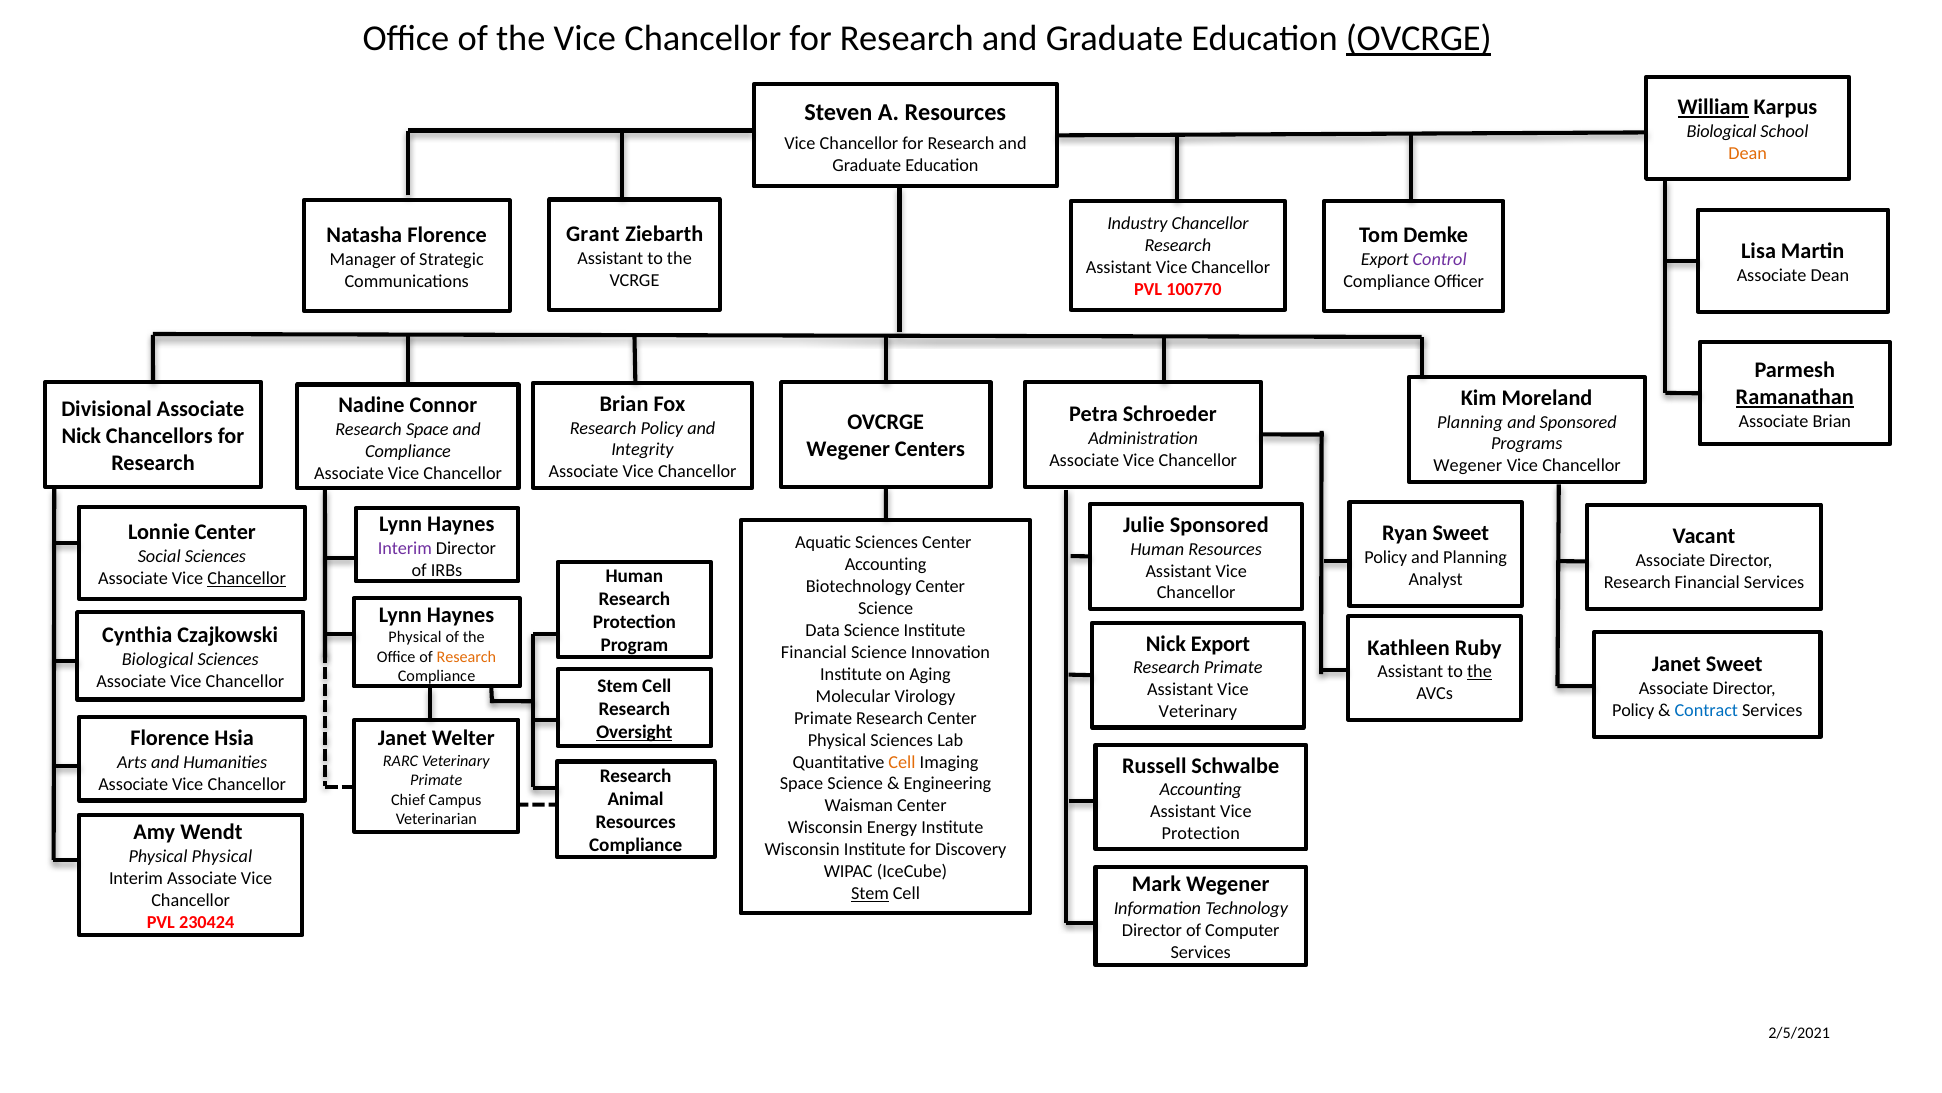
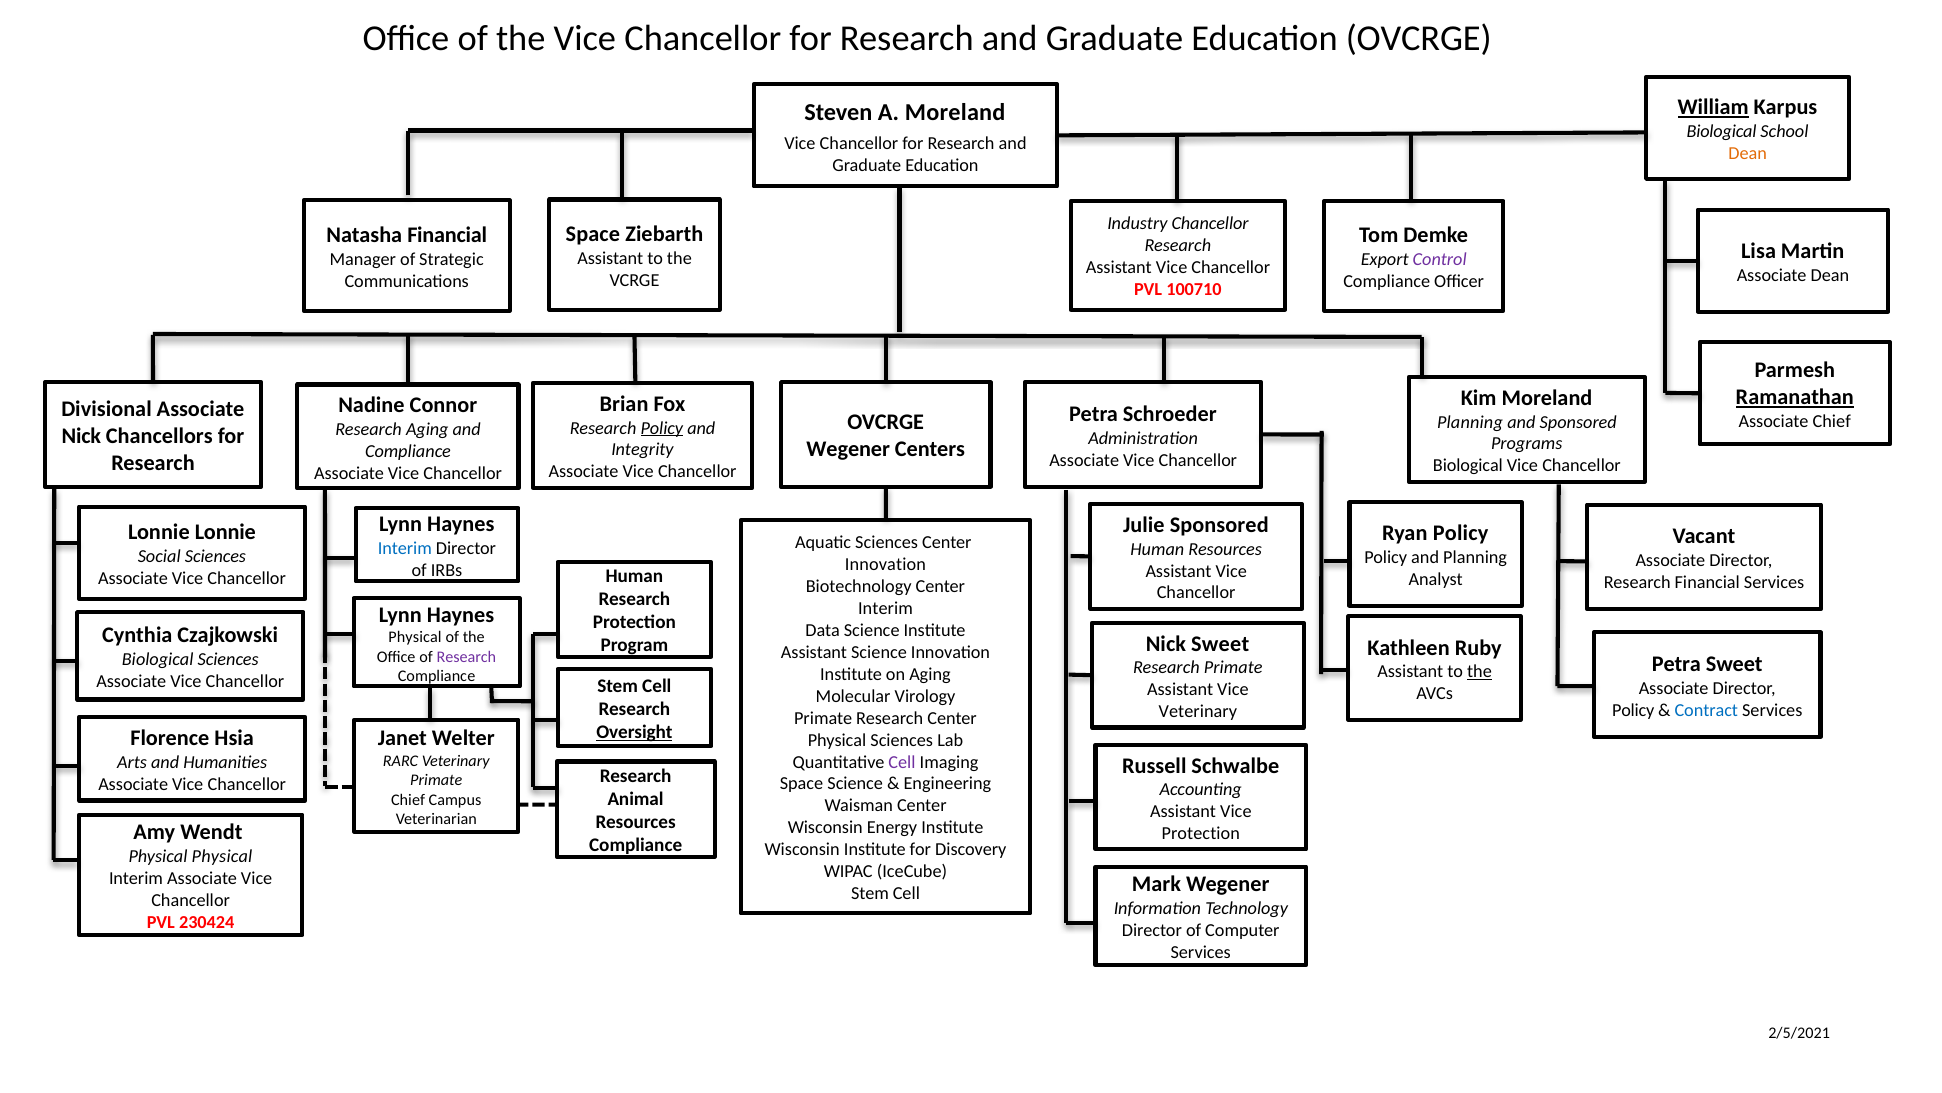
OVCRGE at (1419, 39) underline: present -> none
A Resources: Resources -> Moreland
Grant at (593, 234): Grant -> Space
Natasha Florence: Florence -> Financial
100770: 100770 -> 100710
Associate Brian: Brian -> Chief
Policy at (662, 428) underline: none -> present
Research Space: Space -> Aging
Wegener at (1468, 466): Wegener -> Biological
Lonnie Center: Center -> Lonnie
Ryan Sweet: Sweet -> Policy
Interim at (405, 548) colour: purple -> blue
Accounting at (886, 564): Accounting -> Innovation
Chancellor at (247, 578) underline: present -> none
Science at (886, 608): Science -> Interim
Nick Export: Export -> Sweet
Financial at (814, 652): Financial -> Assistant
Research at (466, 657) colour: orange -> purple
Janet at (1676, 664): Janet -> Petra
Cell at (902, 762) colour: orange -> purple
Stem at (870, 893) underline: present -> none
